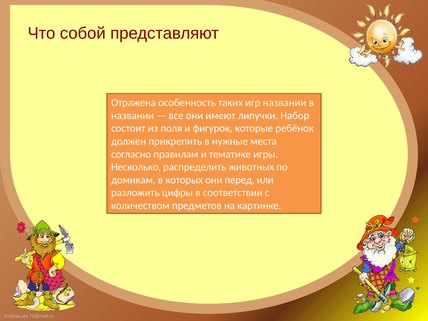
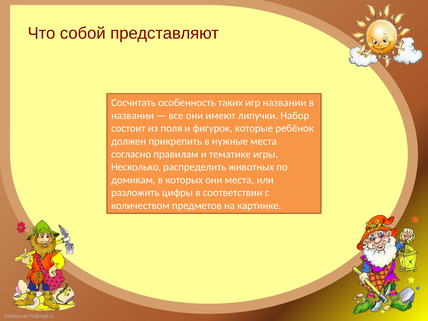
Отражена: Отражена -> Сосчитать
они перед: перед -> места
